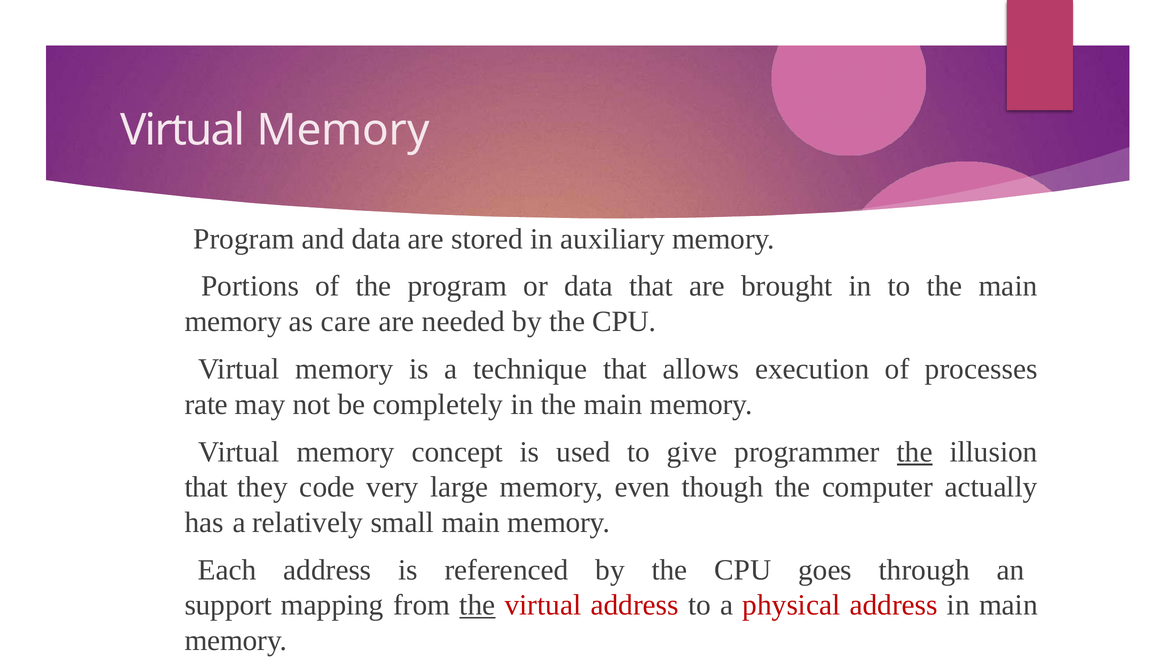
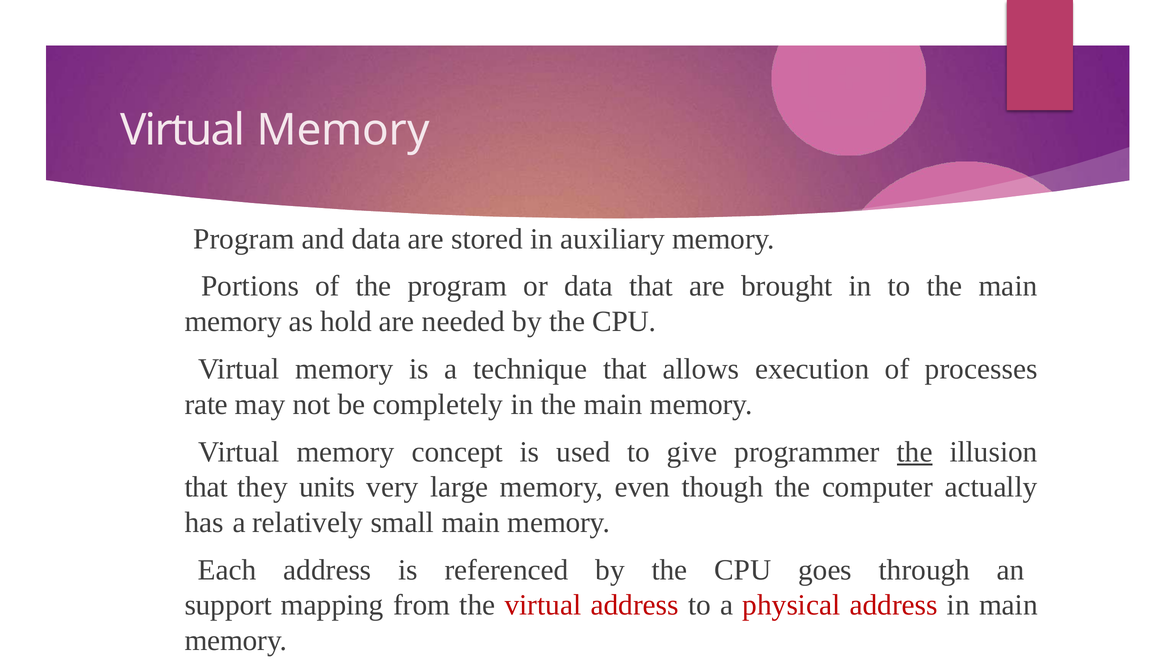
care: care -> hold
code: code -> units
the at (477, 606) underline: present -> none
